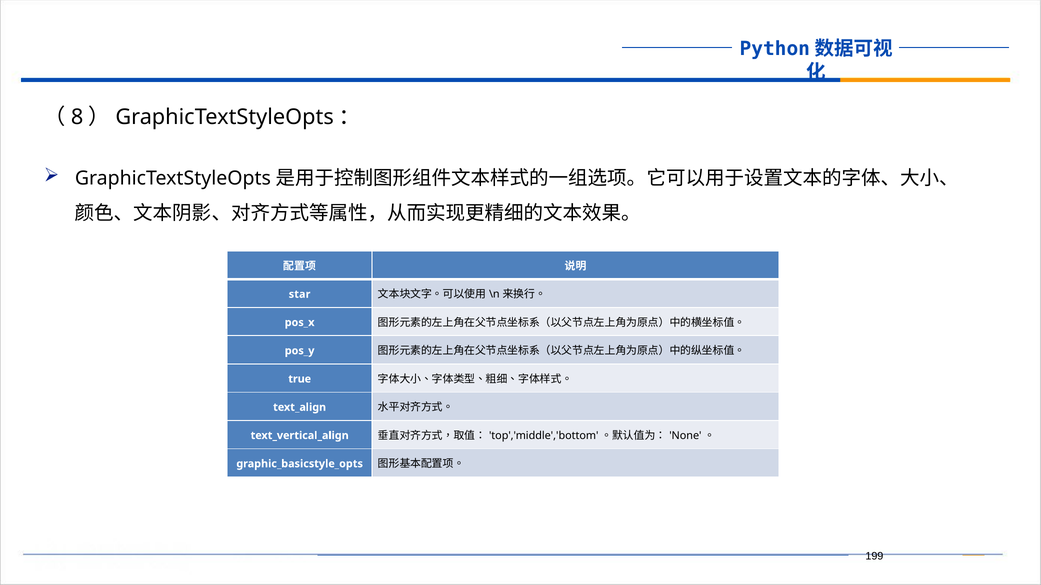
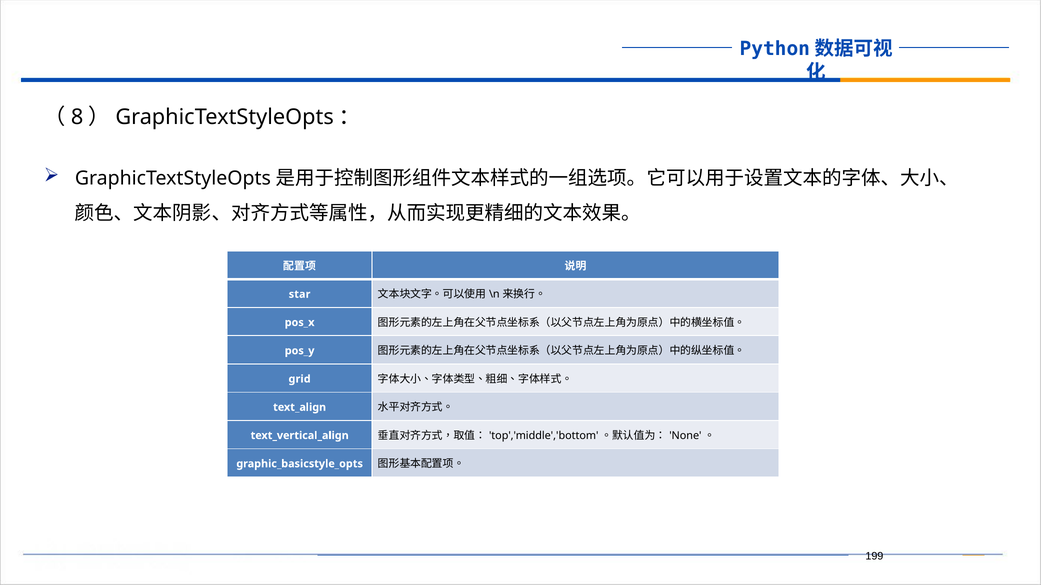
true: true -> grid
